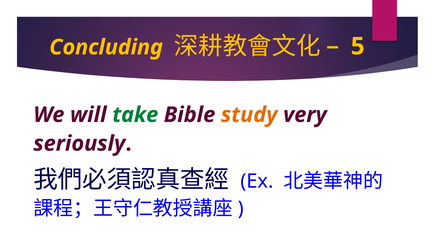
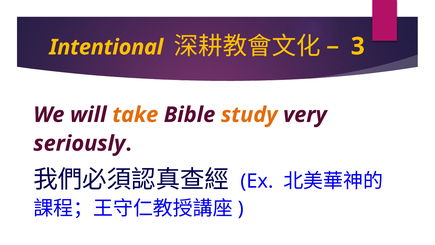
Concluding: Concluding -> Intentional
5: 5 -> 3
take colour: green -> orange
